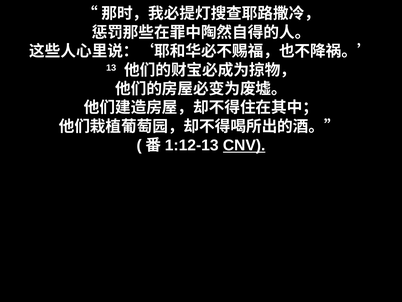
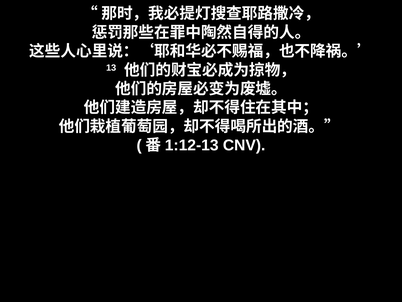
CNV underline: present -> none
